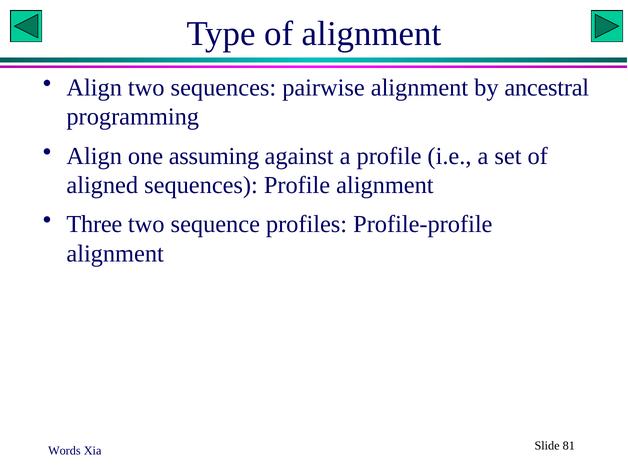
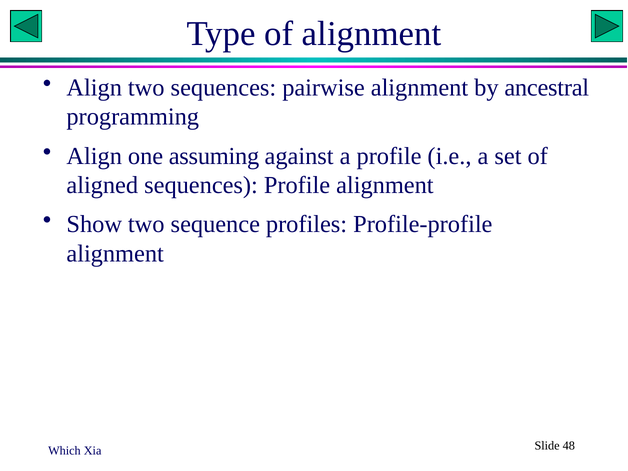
Three: Three -> Show
Words: Words -> Which
81: 81 -> 48
